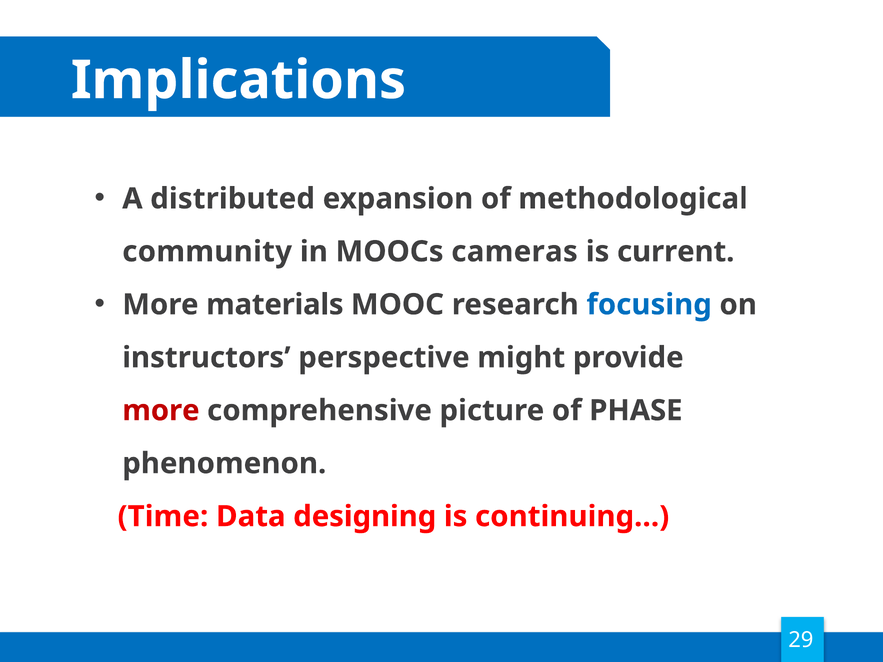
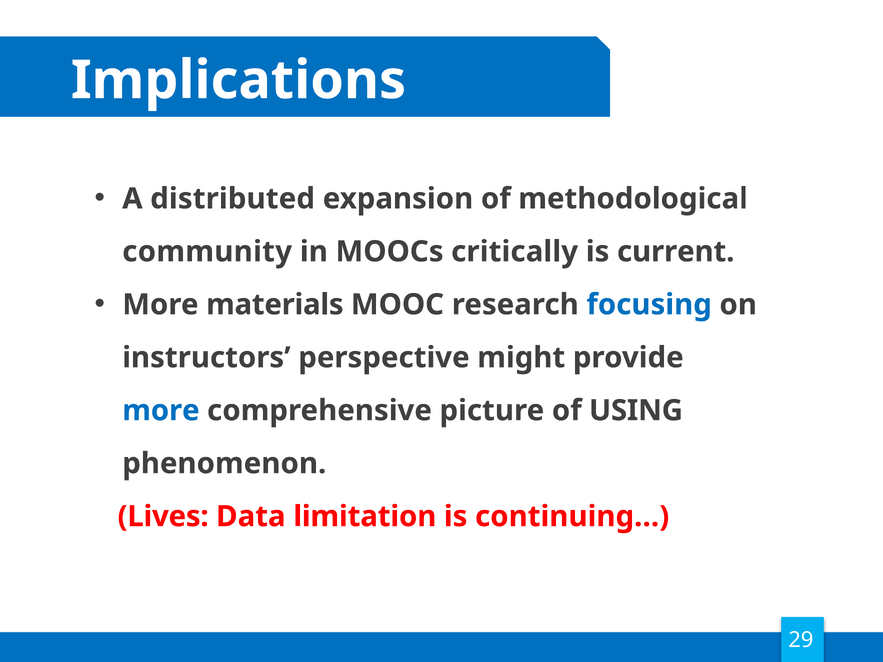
cameras: cameras -> critically
more at (161, 411) colour: red -> blue
PHASE: PHASE -> USING
Time: Time -> Lives
designing: designing -> limitation
